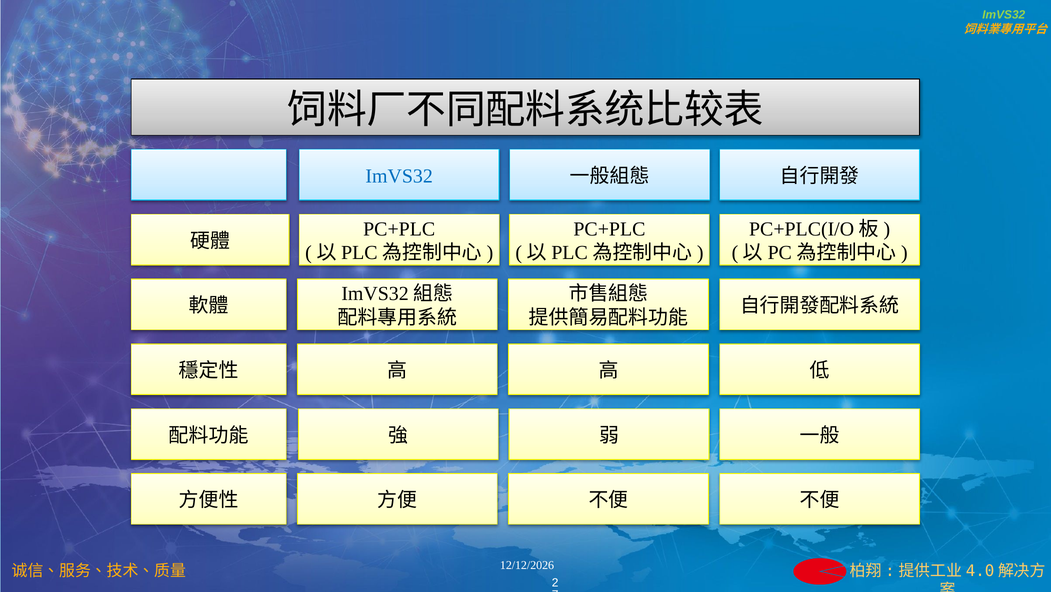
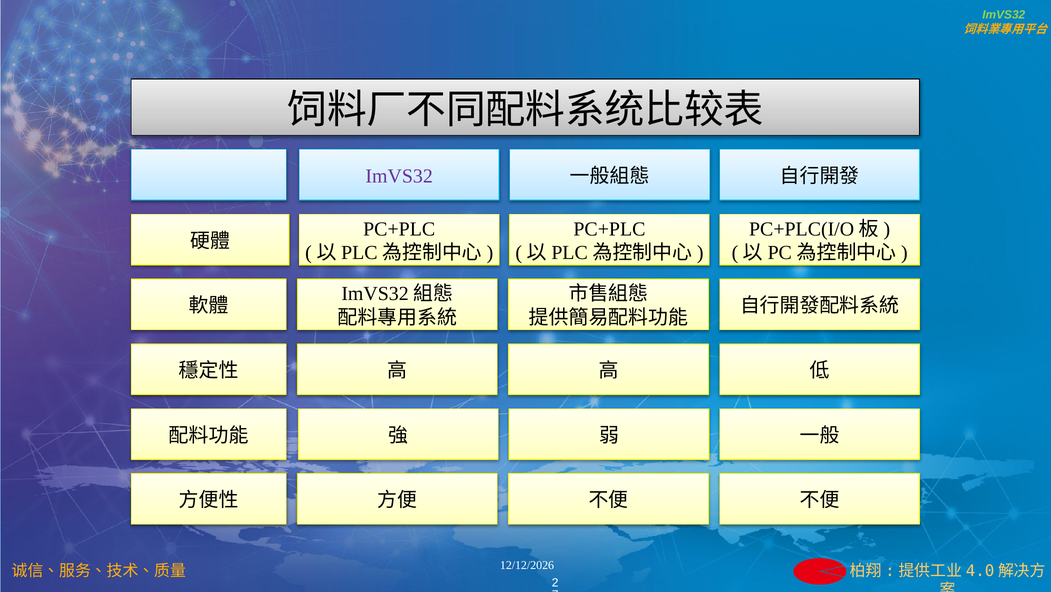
ImVS32 at (399, 176) colour: blue -> purple
